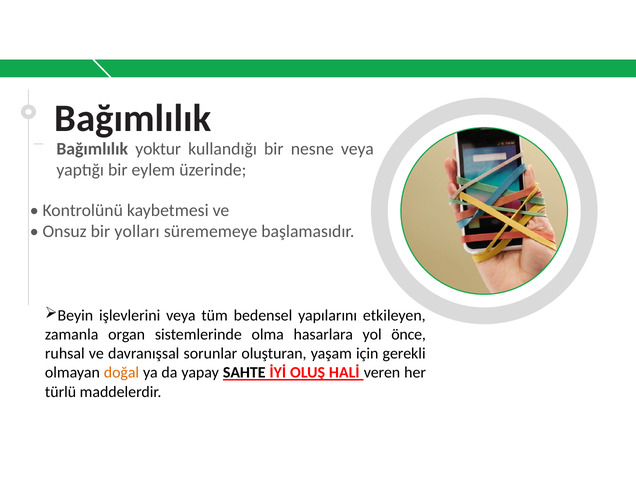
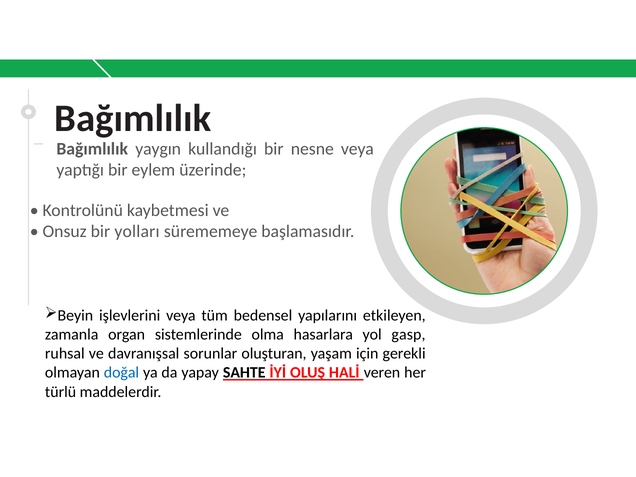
yoktur: yoktur -> yaygın
önce: önce -> gasp
doğal colour: orange -> blue
